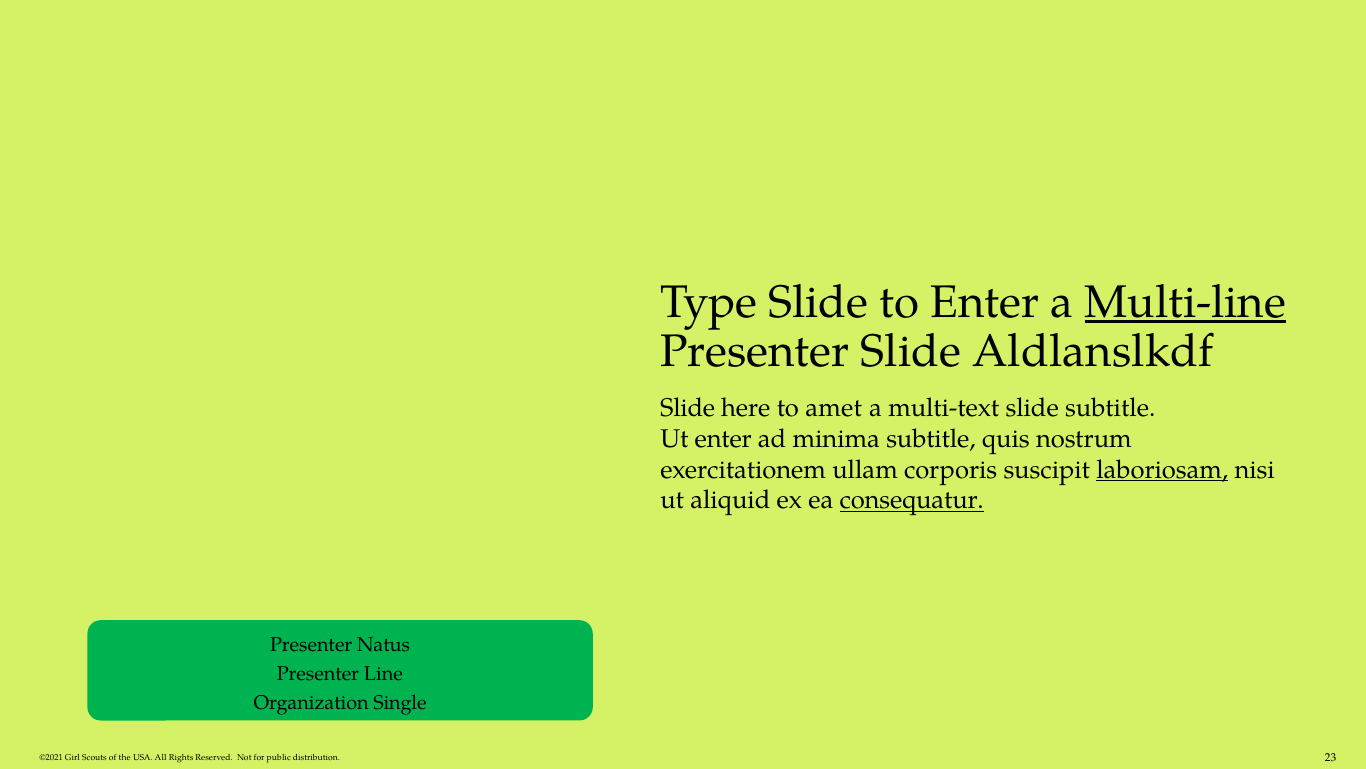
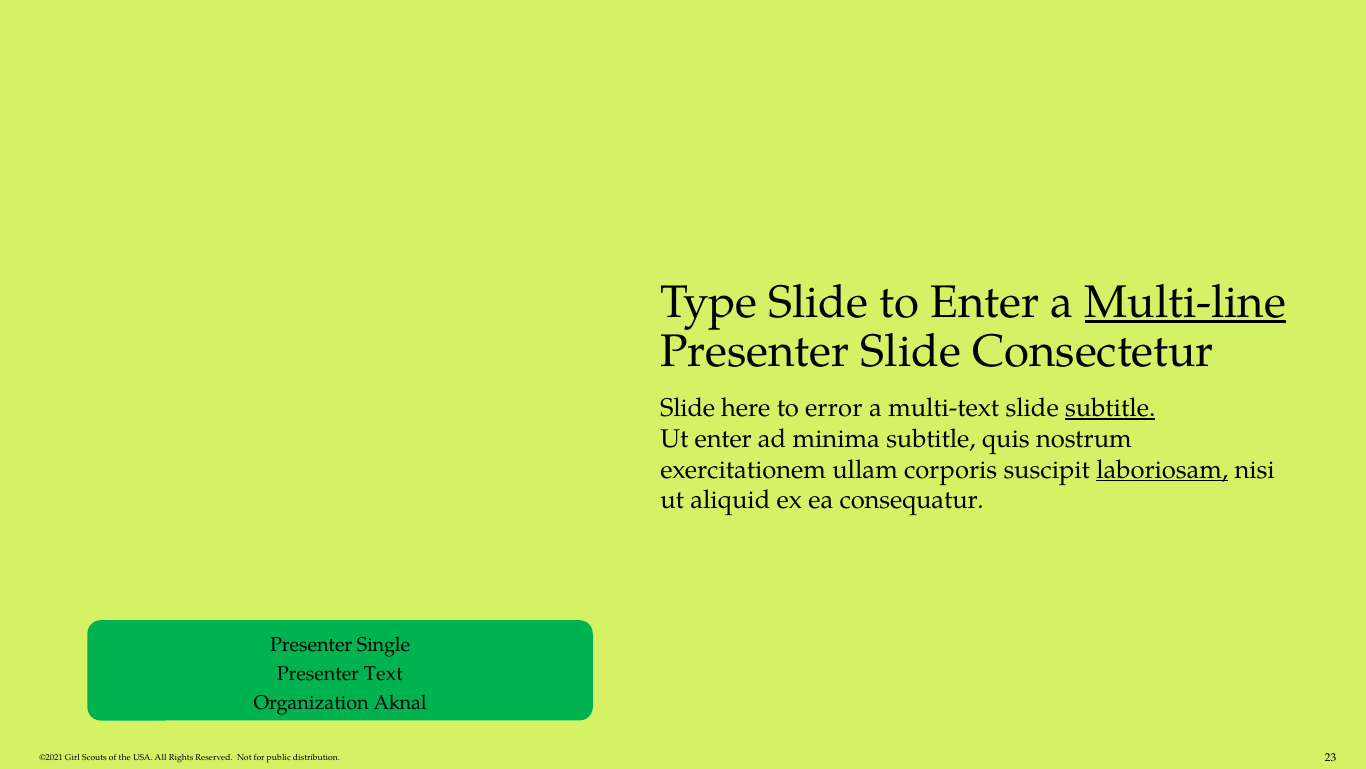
Aldlanslkdf: Aldlanslkdf -> Consectetur
amet: amet -> error
subtitle at (1110, 408) underline: none -> present
consequatur underline: present -> none
Natus: Natus -> Single
Line: Line -> Text
Single: Single -> Aknal
